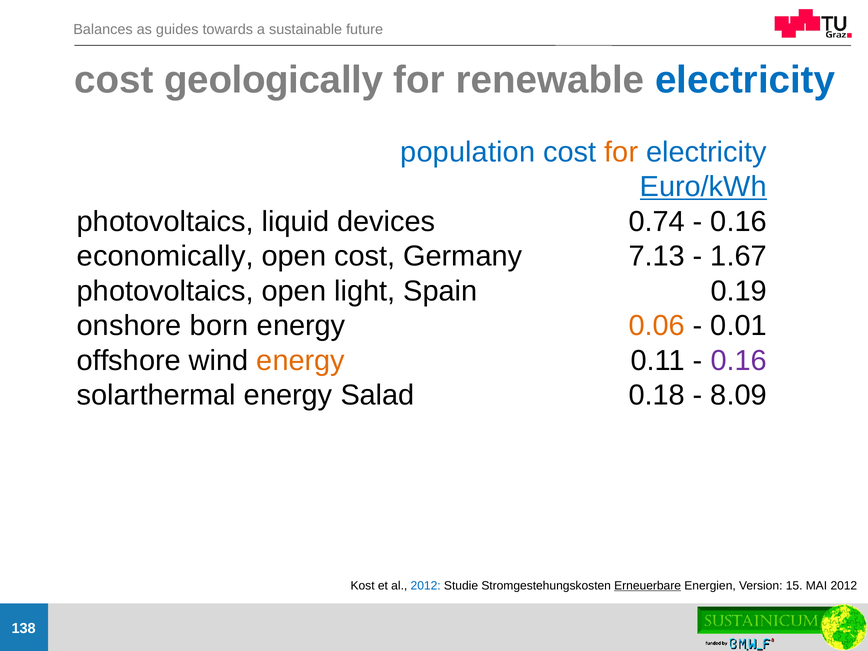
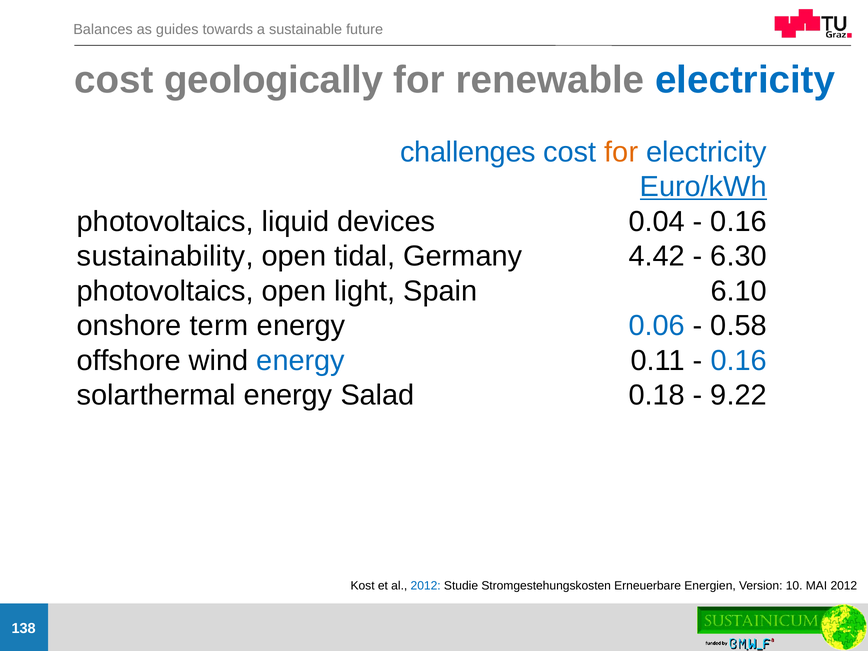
population: population -> challenges
0.74: 0.74 -> 0.04
economically: economically -> sustainability
open cost: cost -> tidal
7.13: 7.13 -> 4.42
1.67: 1.67 -> 6.30
0.19: 0.19 -> 6.10
born: born -> term
0.06 colour: orange -> blue
0.01: 0.01 -> 0.58
energy at (301, 361) colour: orange -> blue
0.16 at (739, 361) colour: purple -> blue
8.09: 8.09 -> 9.22
Erneuerbare underline: present -> none
15: 15 -> 10
